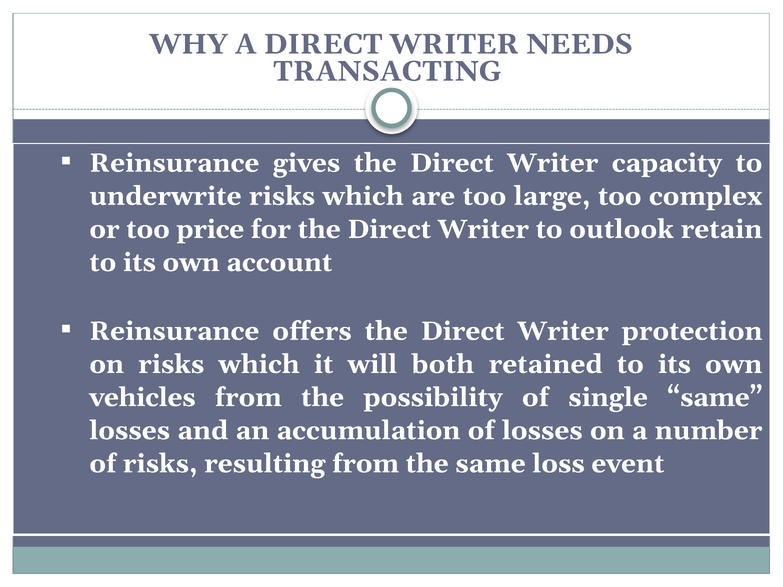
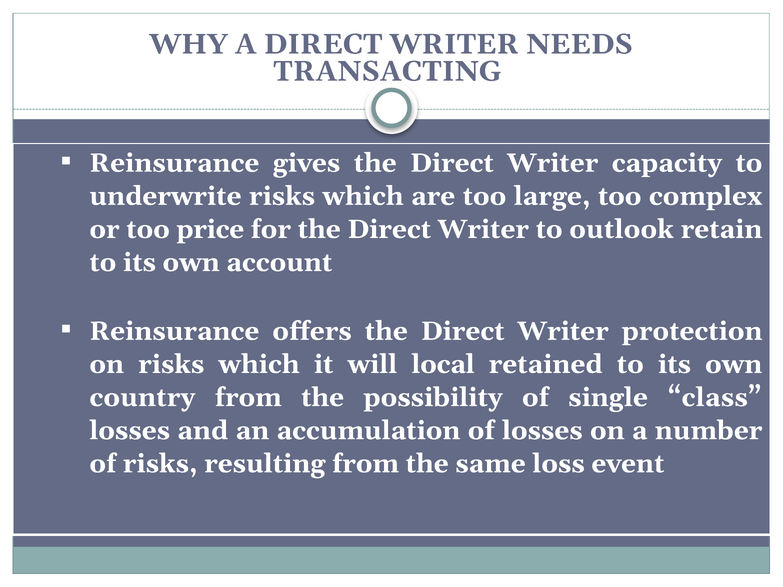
both: both -> local
vehicles: vehicles -> country
single same: same -> class
